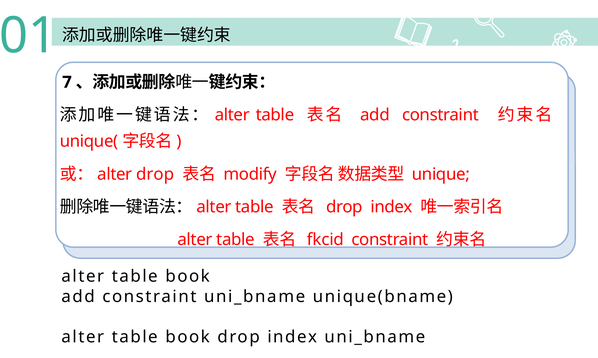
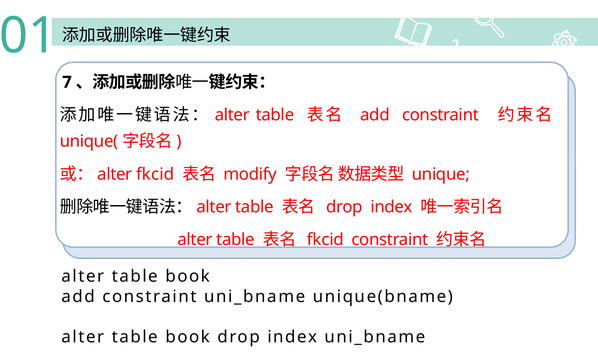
alter drop: drop -> fkcid
